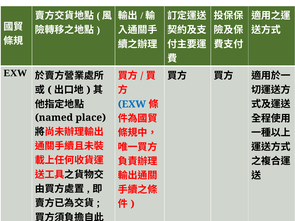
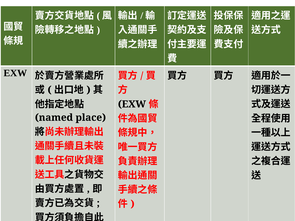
EXW at (132, 104) colour: blue -> black
